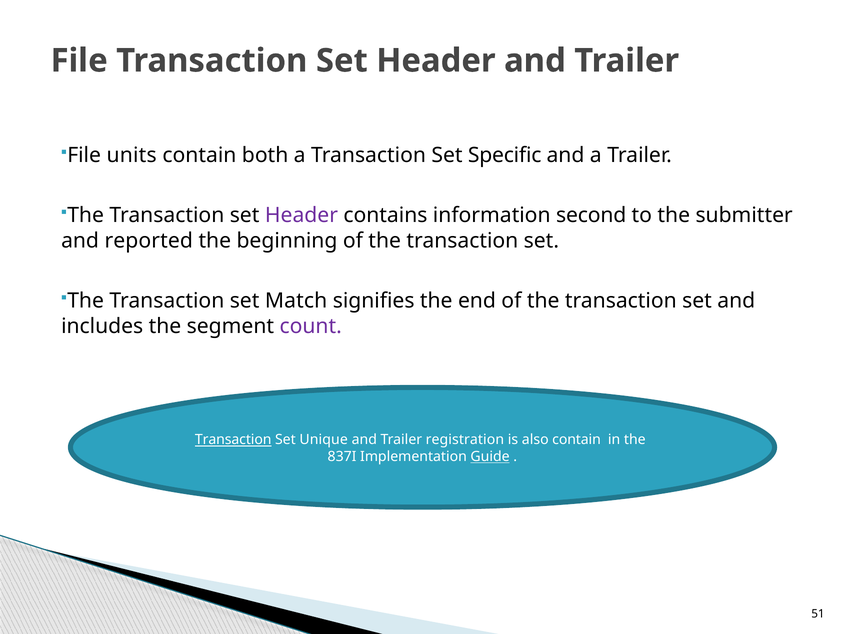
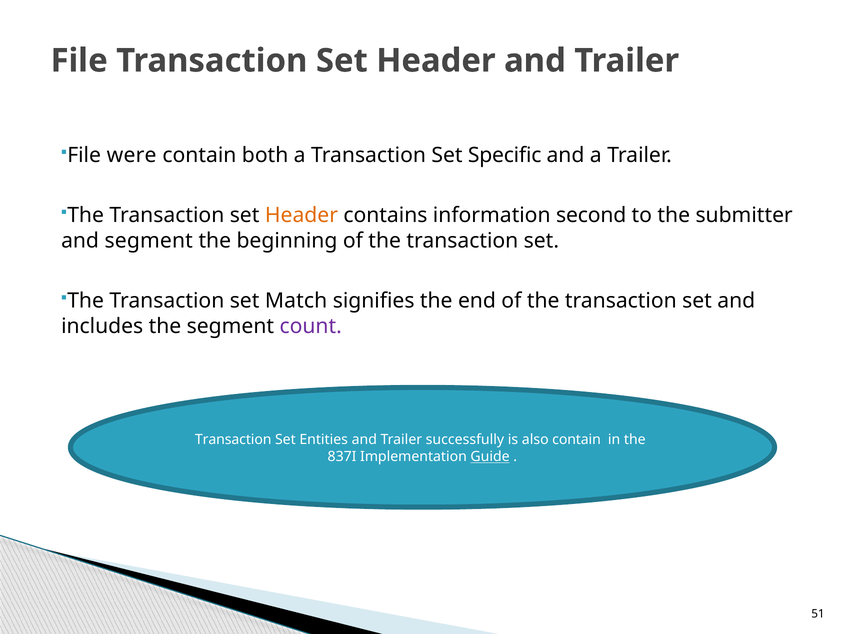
units: units -> were
Header at (301, 215) colour: purple -> orange
and reported: reported -> segment
Transaction at (233, 440) underline: present -> none
Unique: Unique -> Entities
registration: registration -> successfully
